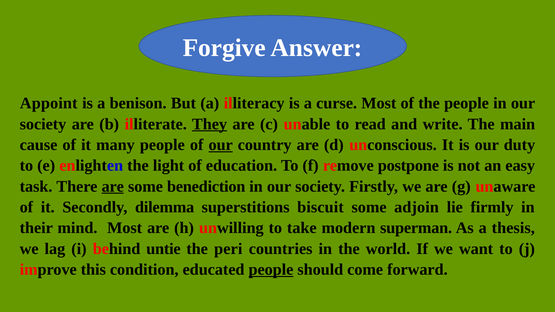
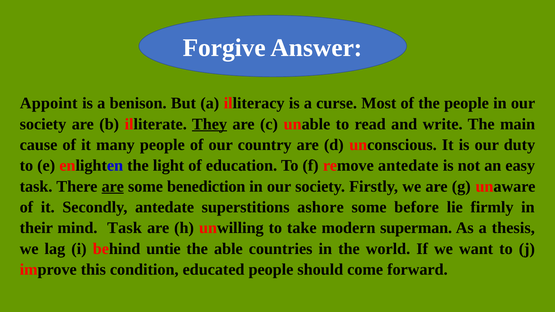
our at (221, 145) underline: present -> none
remove postpone: postpone -> antedate
Secondly dilemma: dilemma -> antedate
biscuit: biscuit -> ashore
adjoin: adjoin -> before
mind Most: Most -> Task
peri: peri -> able
people at (271, 270) underline: present -> none
